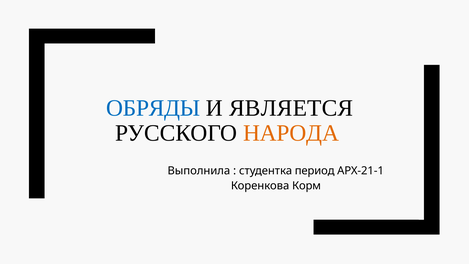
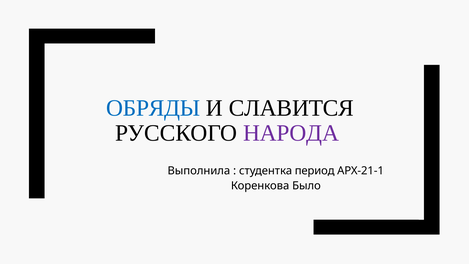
ЯВЛЯЕТСЯ: ЯВЛЯЕТСЯ -> СЛАВИТСЯ
НАРОДА colour: orange -> purple
Корм: Корм -> Было
